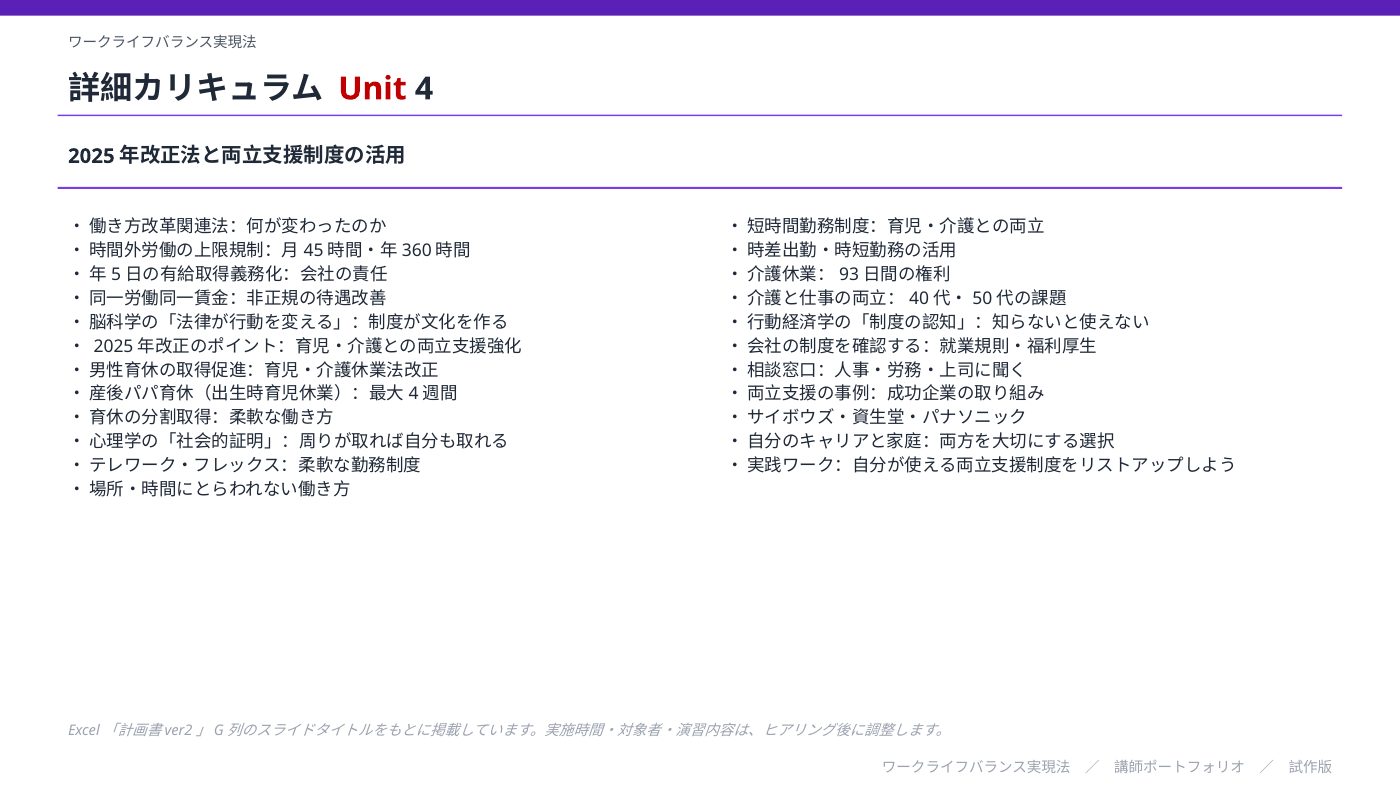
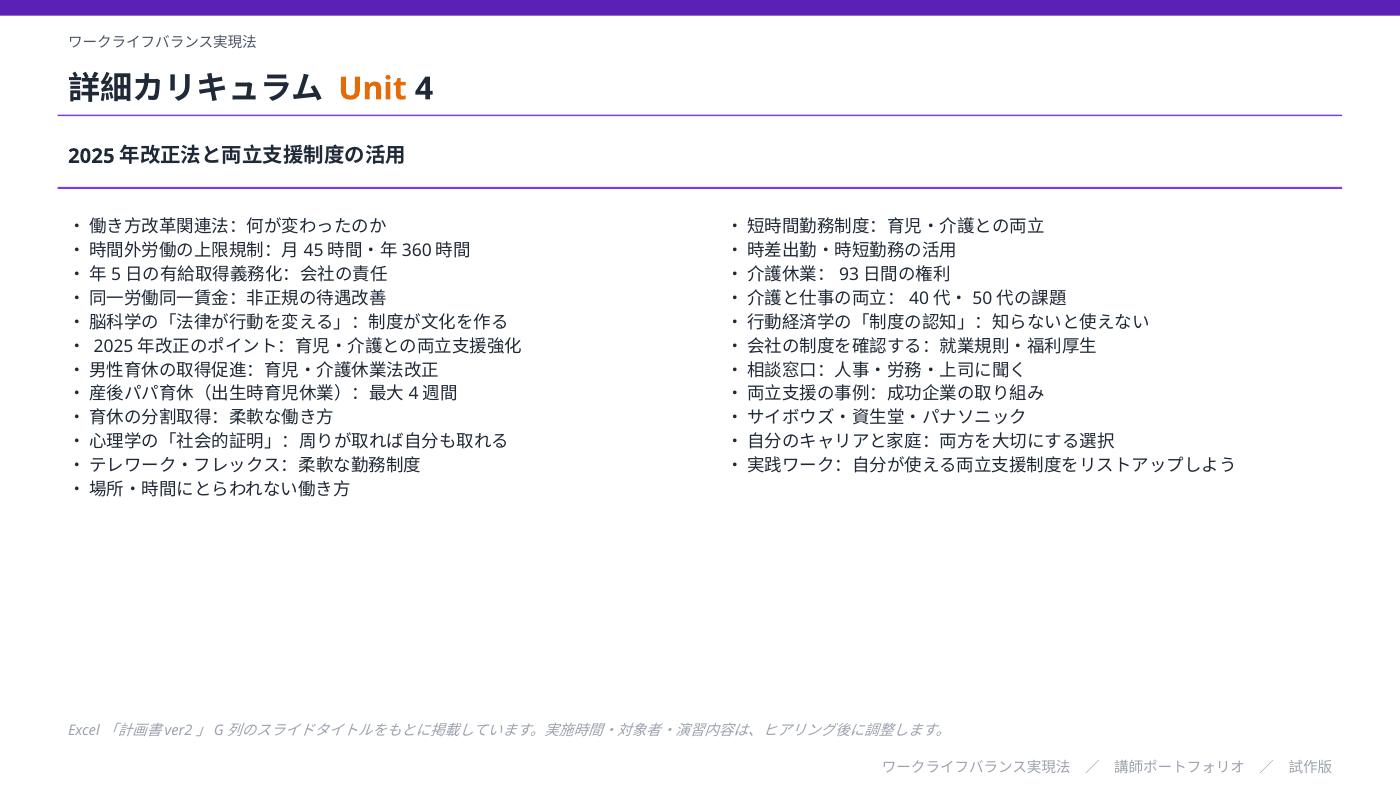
Unit colour: red -> orange
